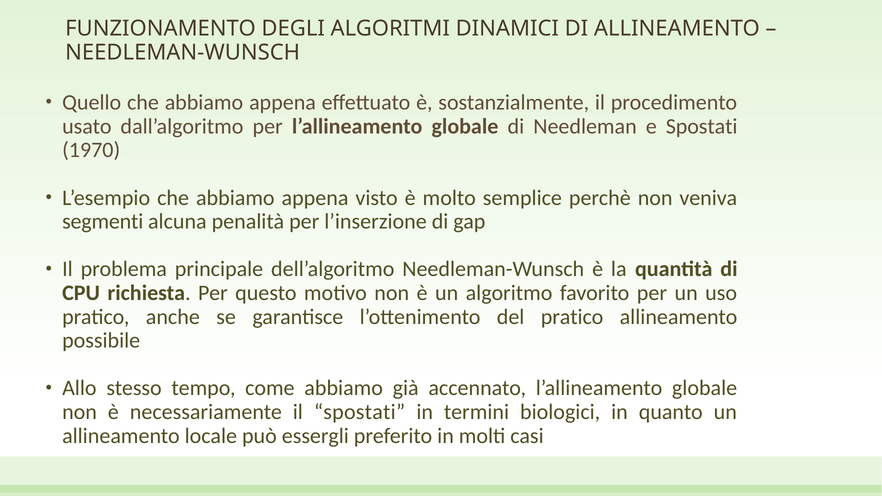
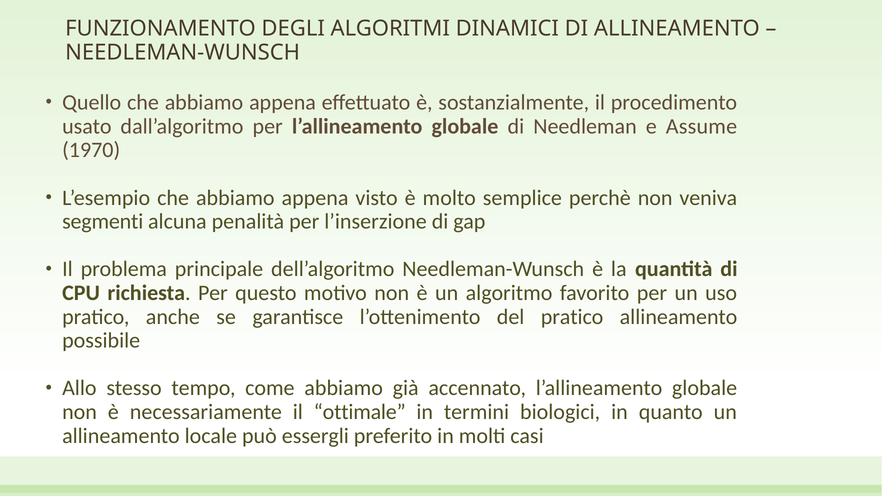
e Spostati: Spostati -> Assume
il spostati: spostati -> ottimale
